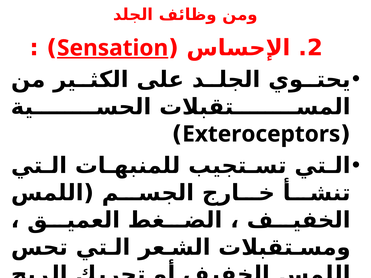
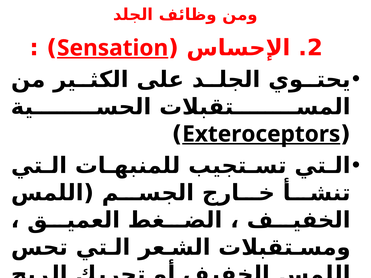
Exteroceptors underline: none -> present
